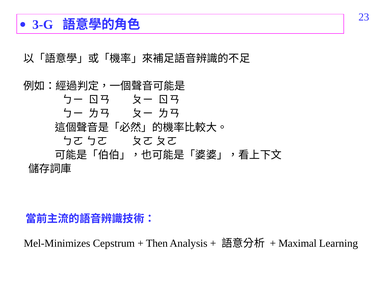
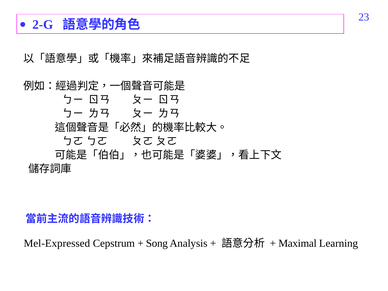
3-G: 3-G -> 2-G
Mel-Minimizes: Mel-Minimizes -> Mel-Expressed
Then: Then -> Song
